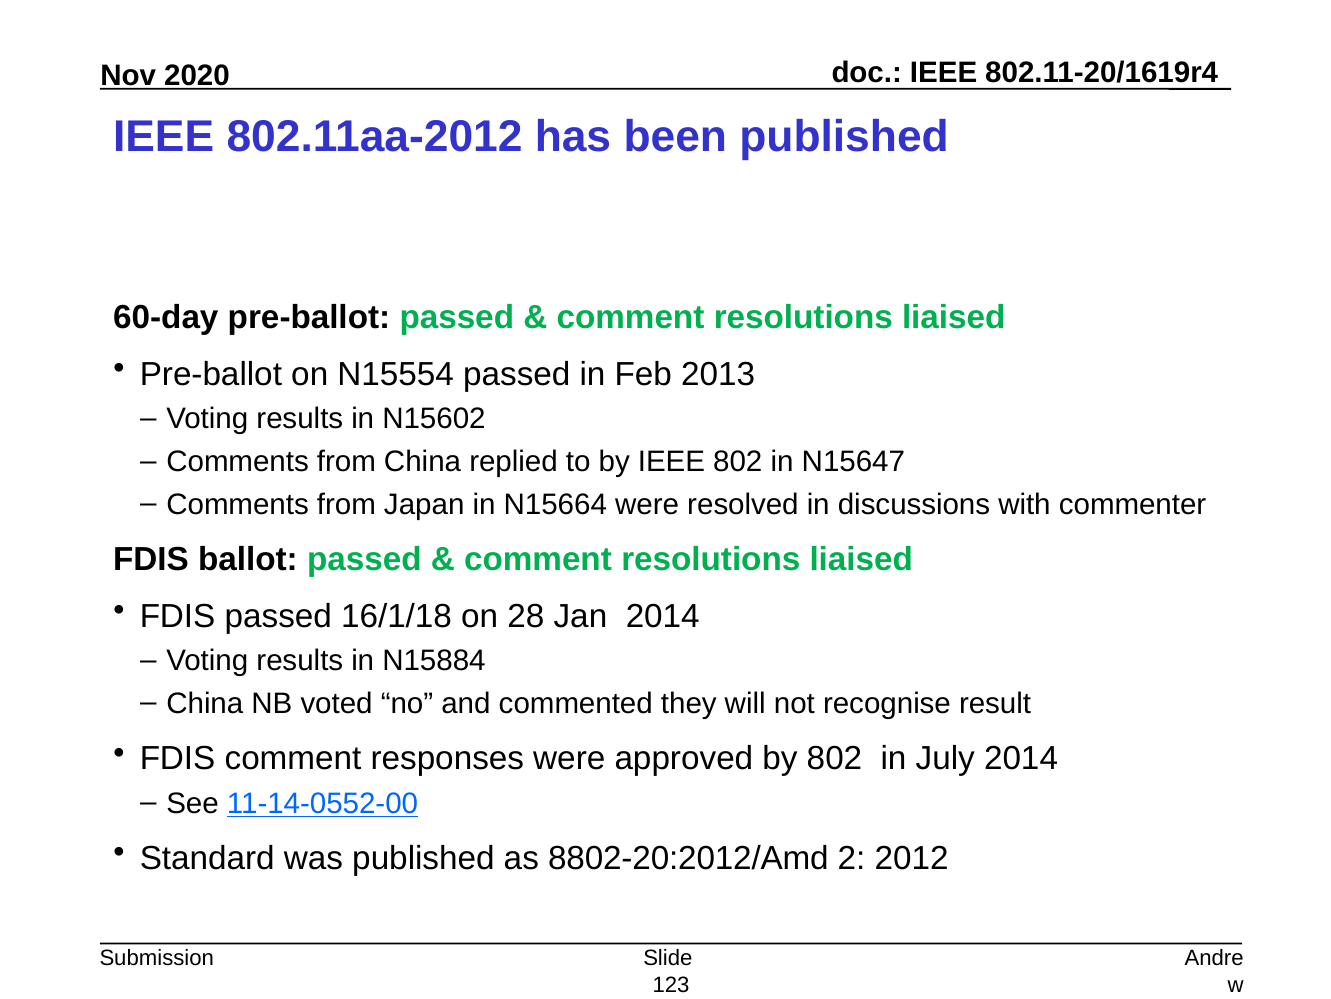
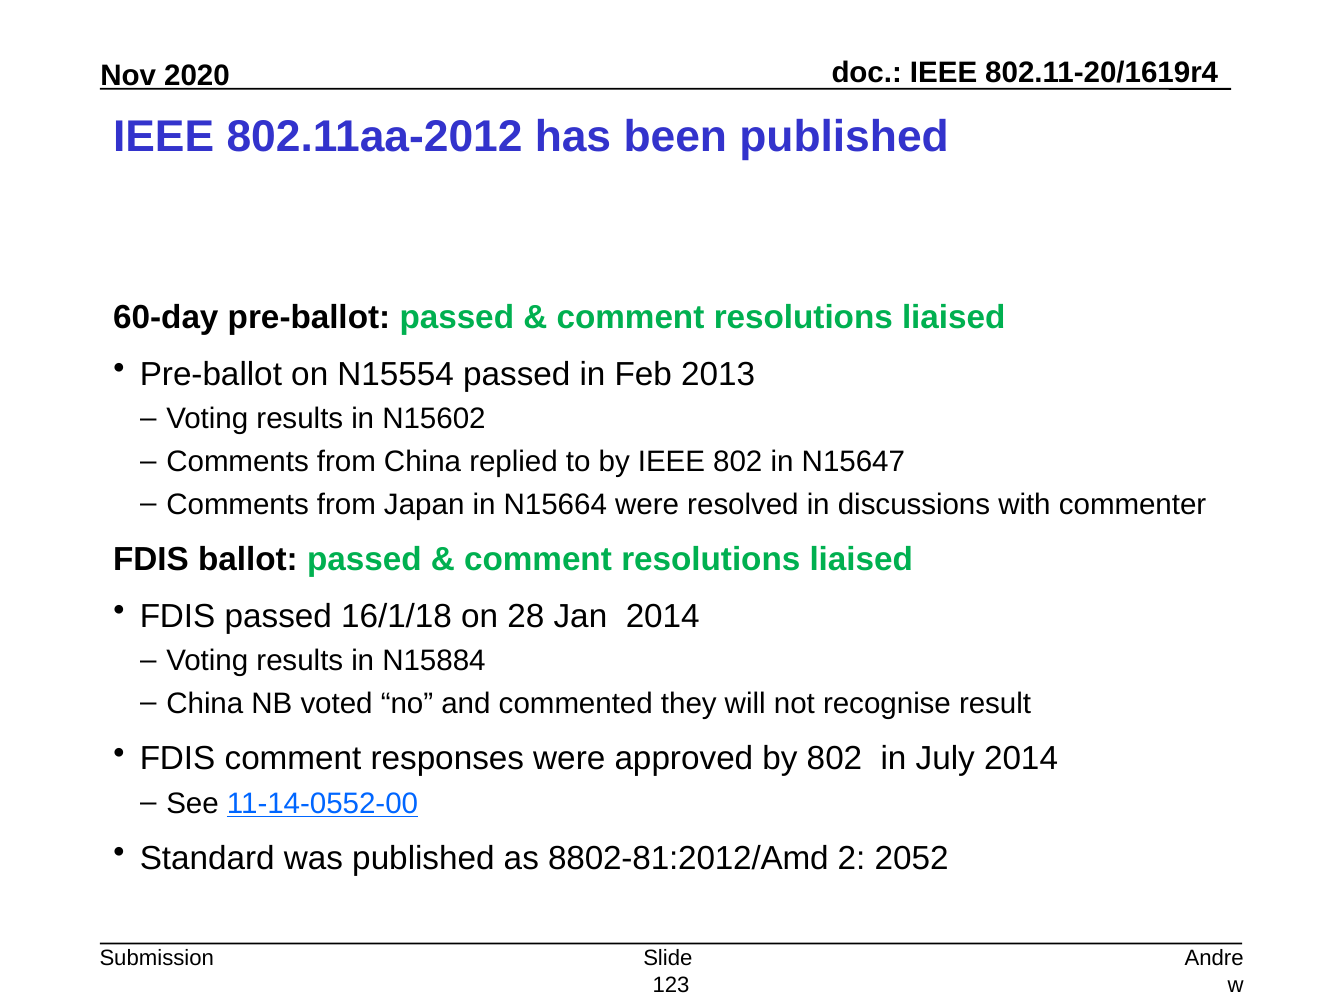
8802-20:2012/Amd: 8802-20:2012/Amd -> 8802-81:2012/Amd
2012: 2012 -> 2052
